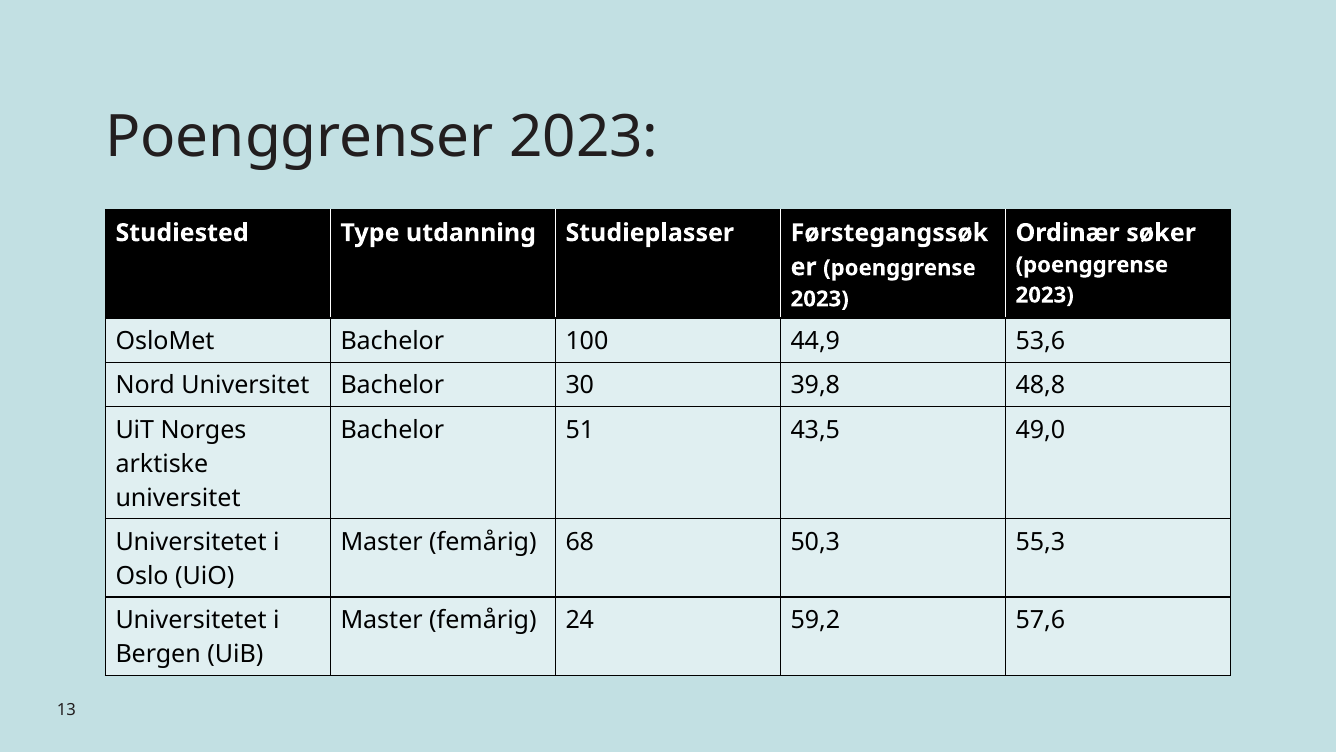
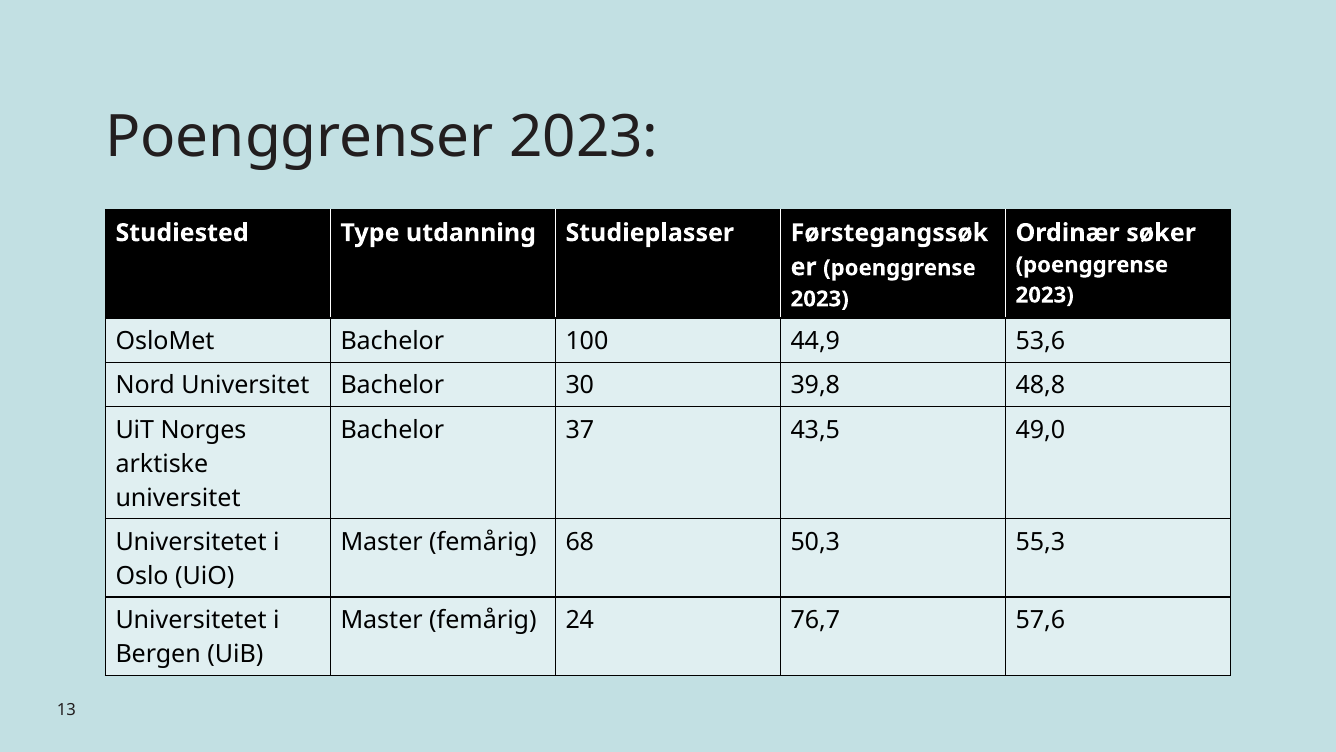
51: 51 -> 37
59,2: 59,2 -> 76,7
